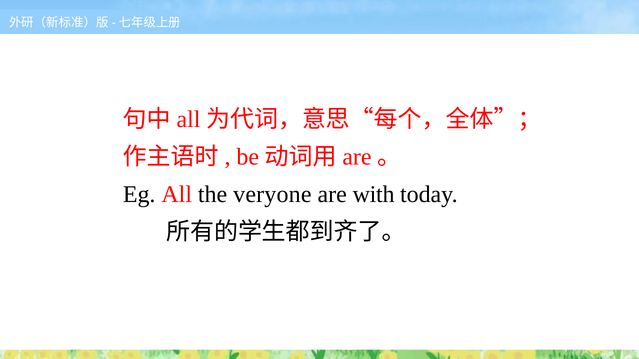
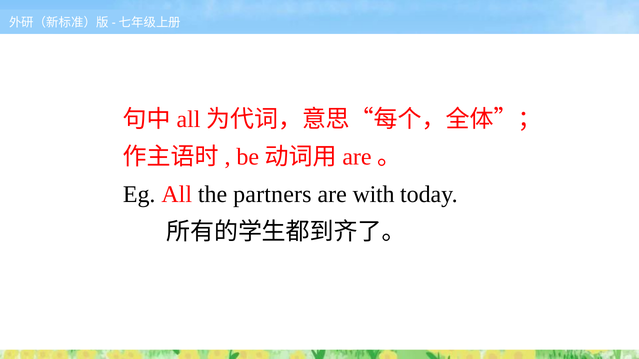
veryone: veryone -> partners
